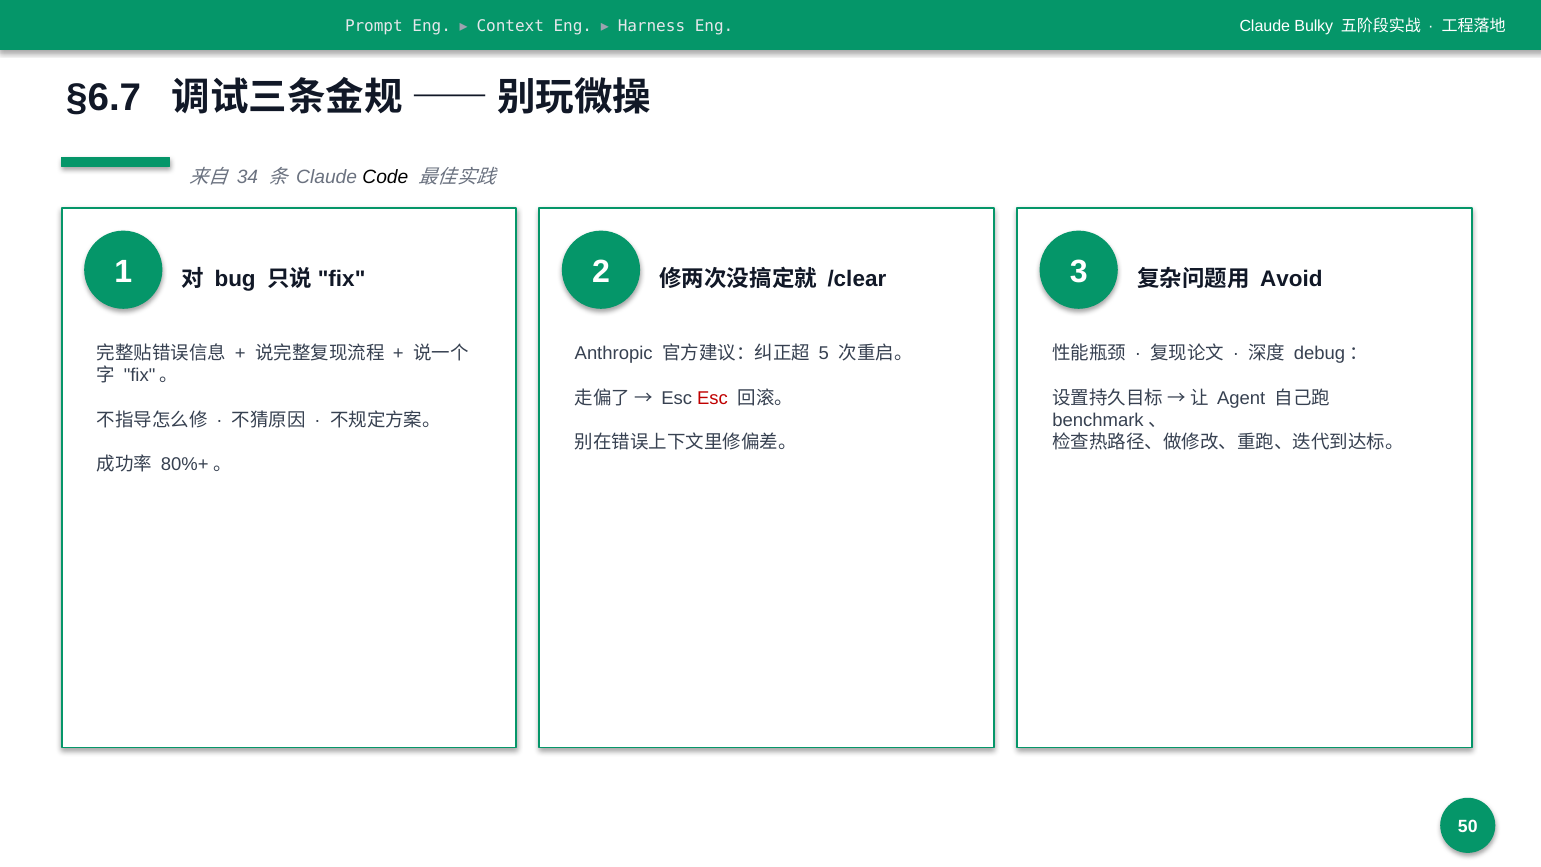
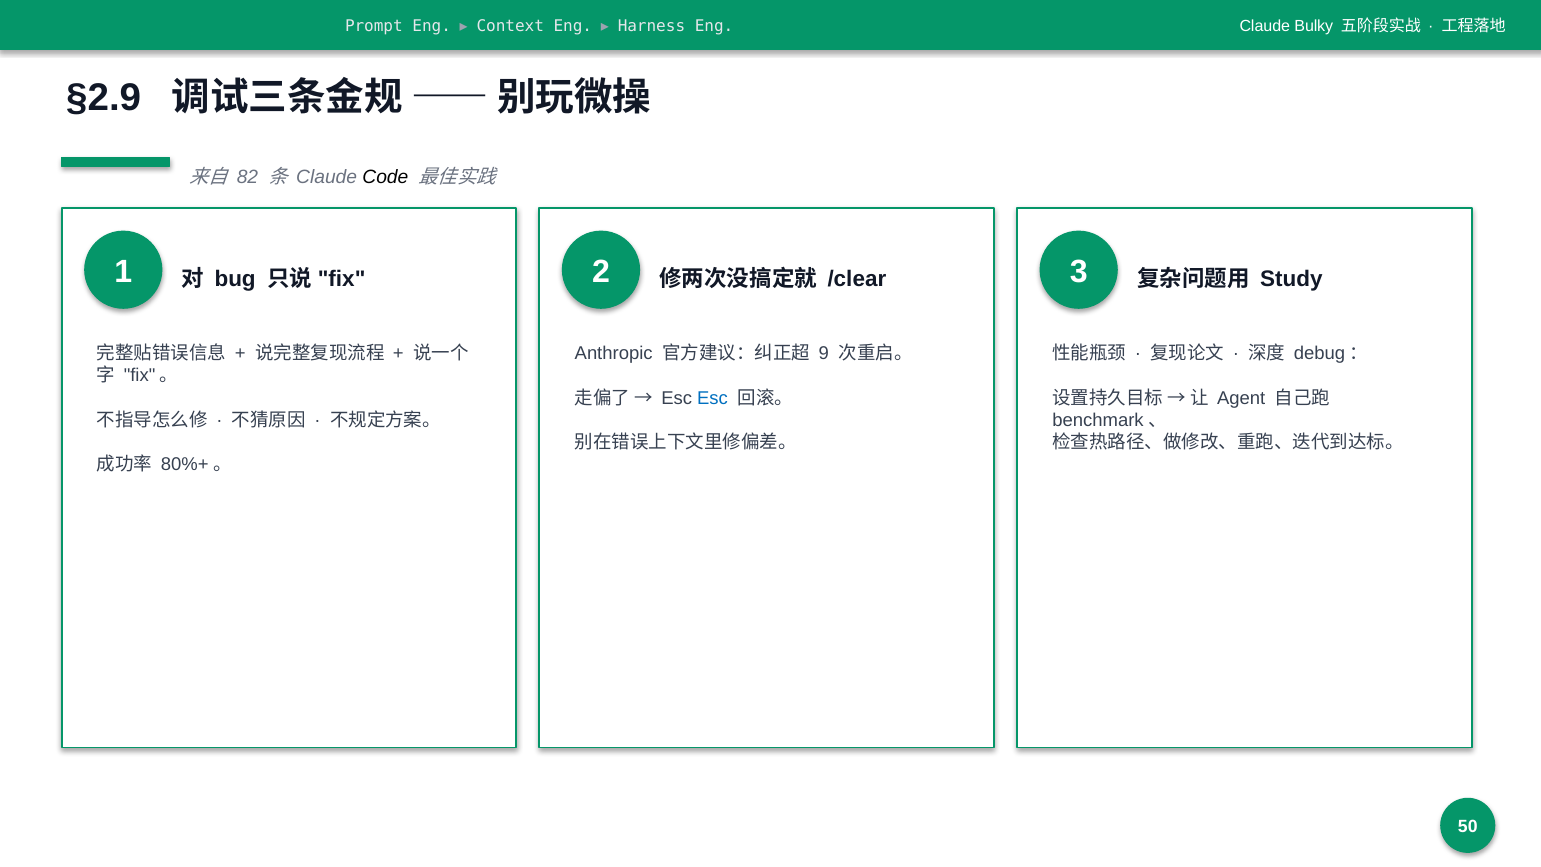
§6.7: §6.7 -> §2.9
34: 34 -> 82
Avoid: Avoid -> Study
5: 5 -> 9
Esc at (713, 398) colour: red -> blue
